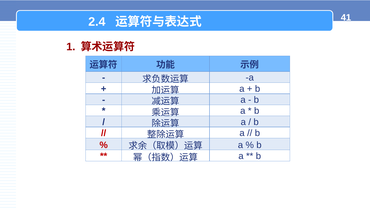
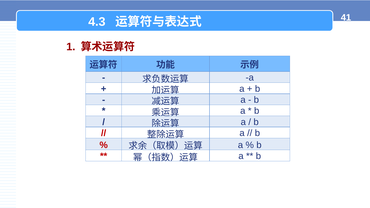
2.4: 2.4 -> 4.3
